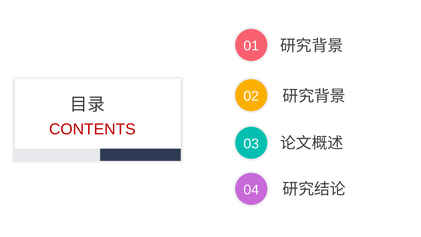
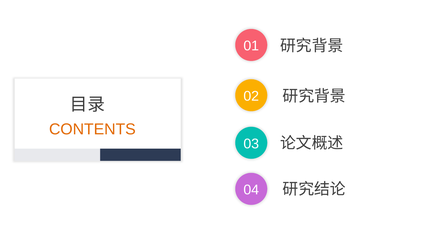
CONTENTS colour: red -> orange
